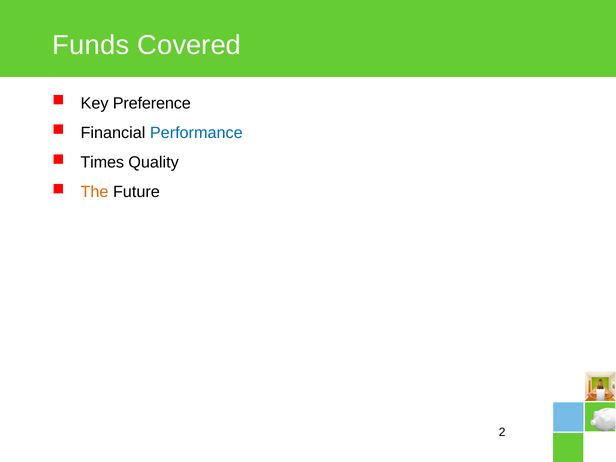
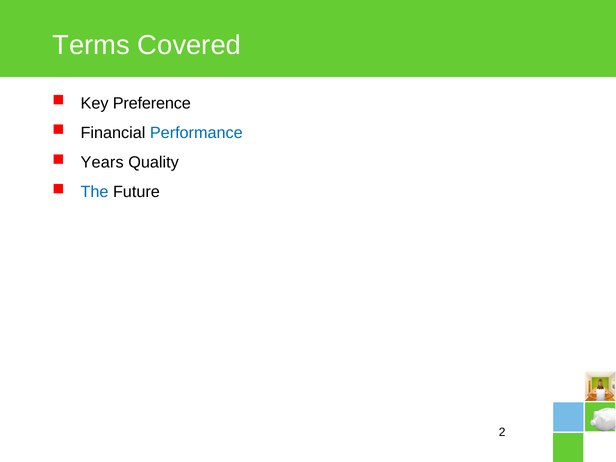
Funds: Funds -> Terms
Times: Times -> Years
The colour: orange -> blue
